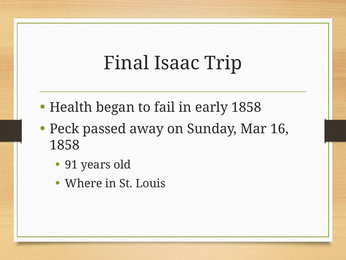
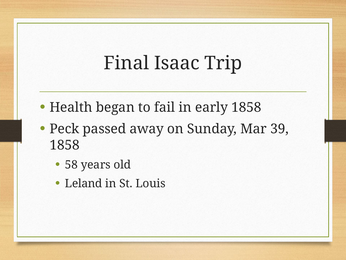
16: 16 -> 39
91: 91 -> 58
Where: Where -> Leland
